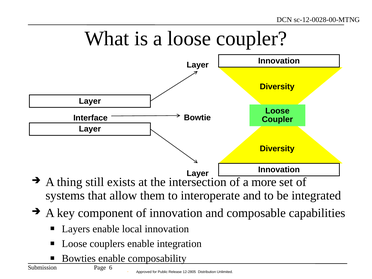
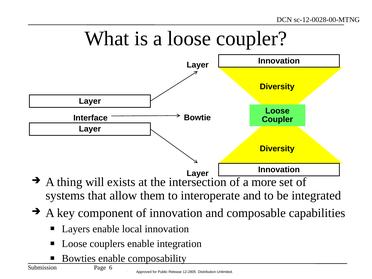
still: still -> will
